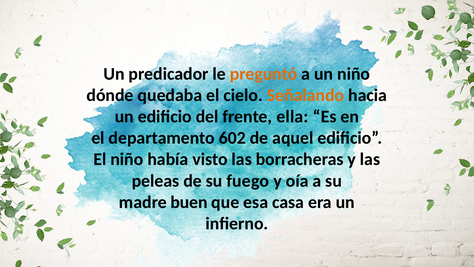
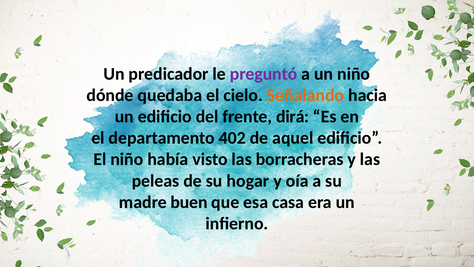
preguntó colour: orange -> purple
ella: ella -> dirá
602: 602 -> 402
fuego: fuego -> hogar
